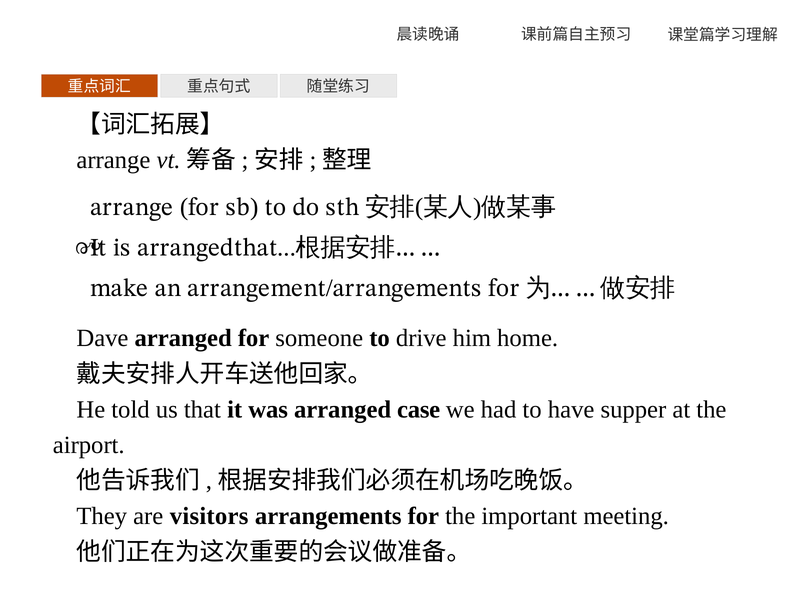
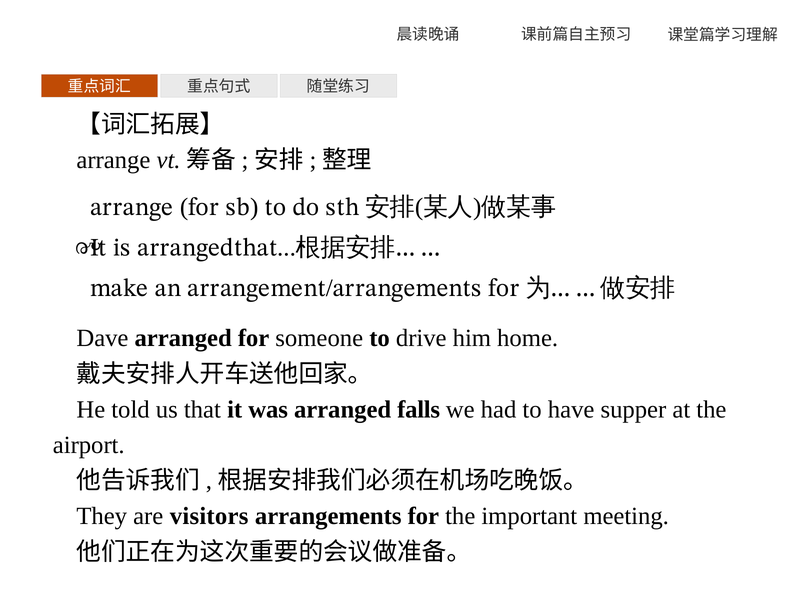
case: case -> falls
